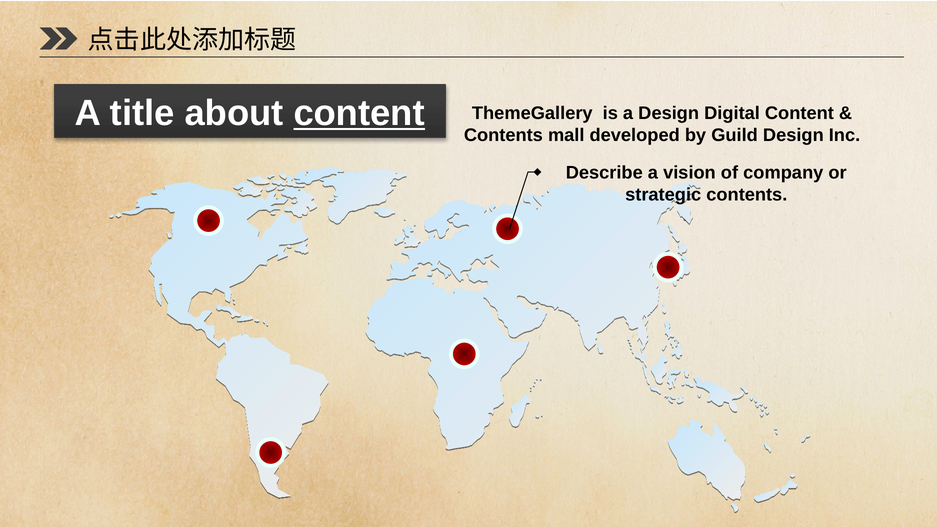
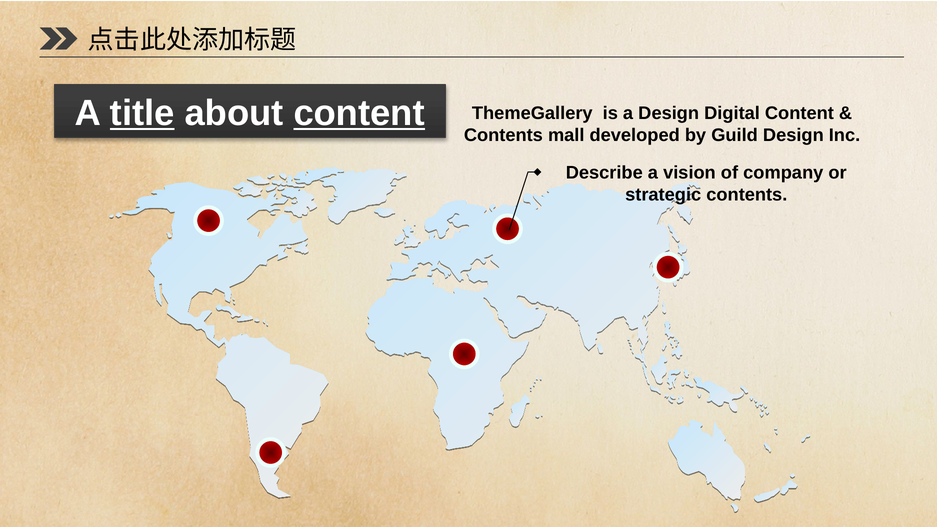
title underline: none -> present
